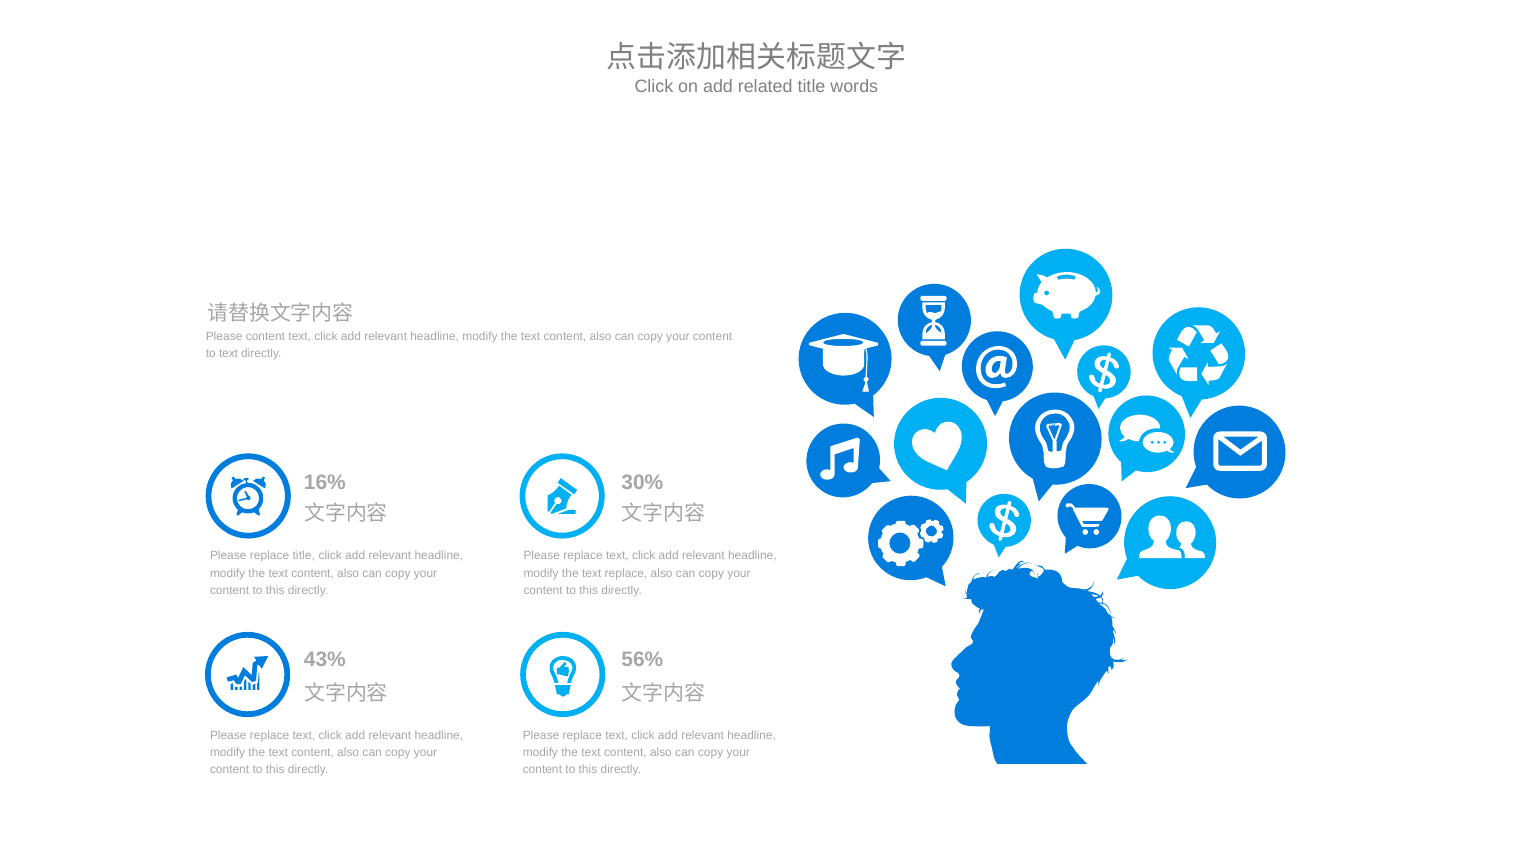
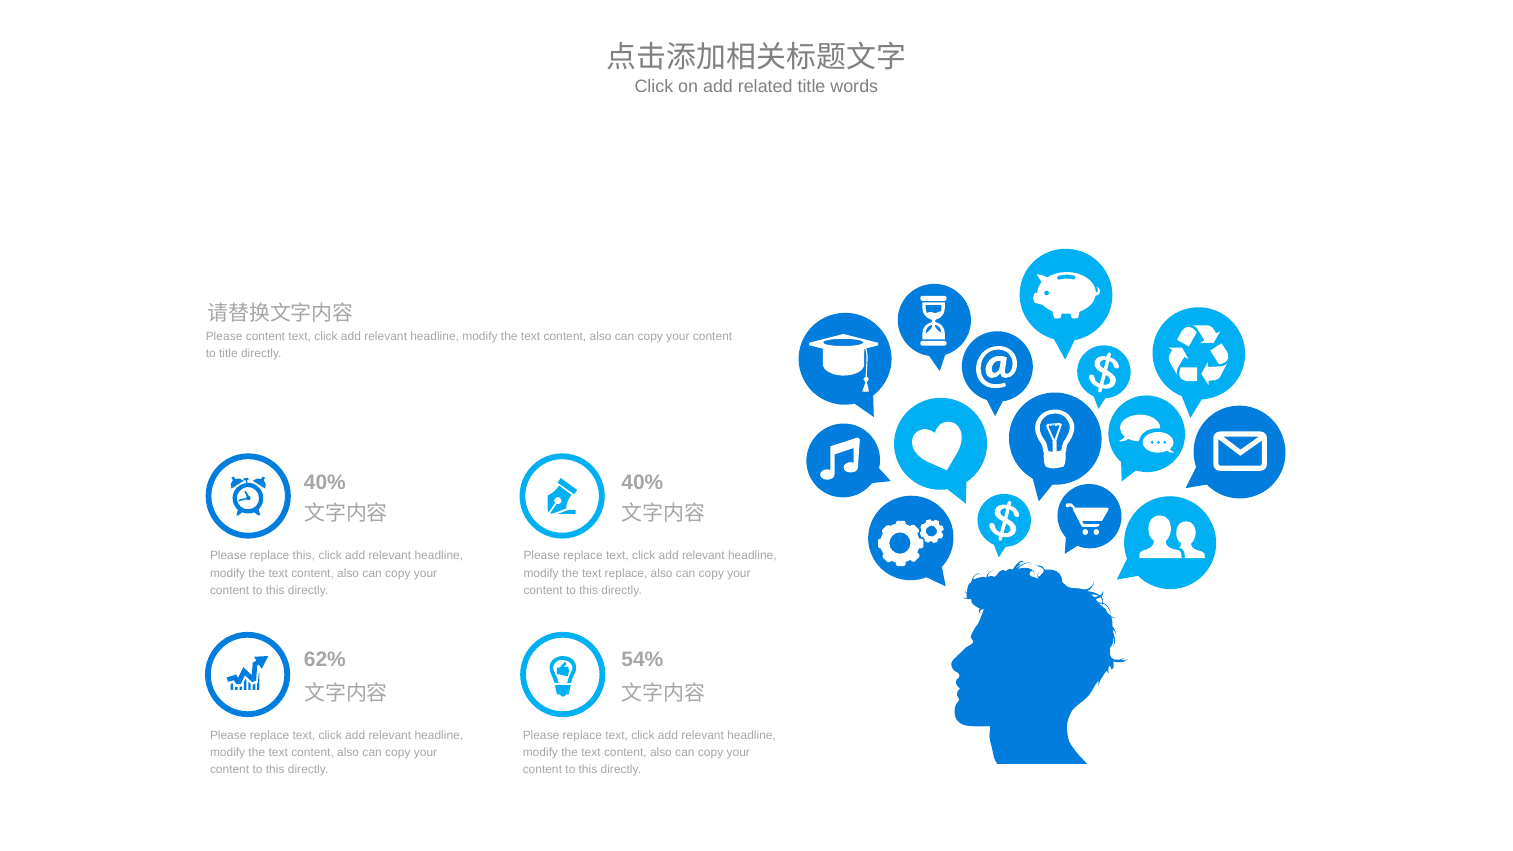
to text: text -> title
16% at (325, 482): 16% -> 40%
30% at (642, 482): 30% -> 40%
replace title: title -> this
43%: 43% -> 62%
56%: 56% -> 54%
